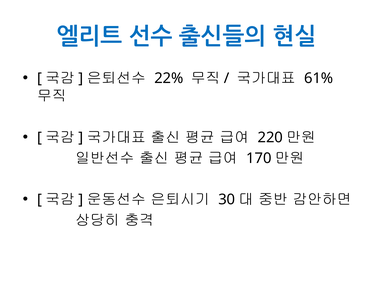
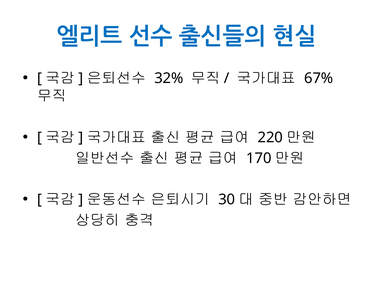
22%: 22% -> 32%
61%: 61% -> 67%
